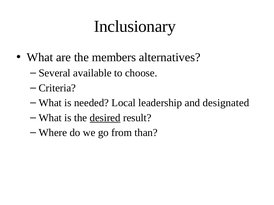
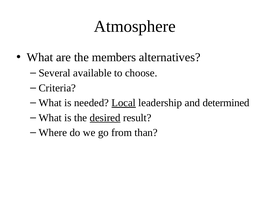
Inclusionary: Inclusionary -> Atmosphere
Local underline: none -> present
designated: designated -> determined
